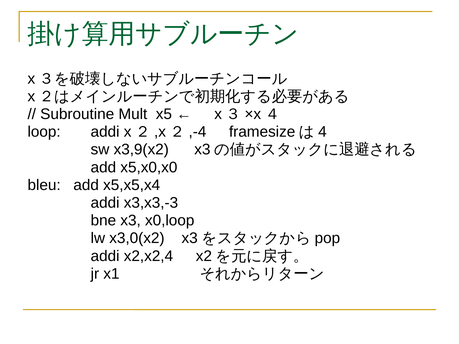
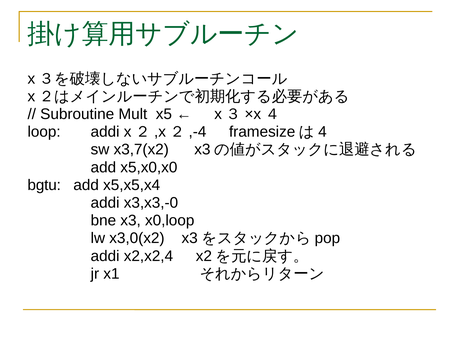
x3,9(x2: x3,9(x2 -> x3,7(x2
bleu: bleu -> bgtu
x3,x3,-3: x3,x3,-3 -> x3,x3,-0
